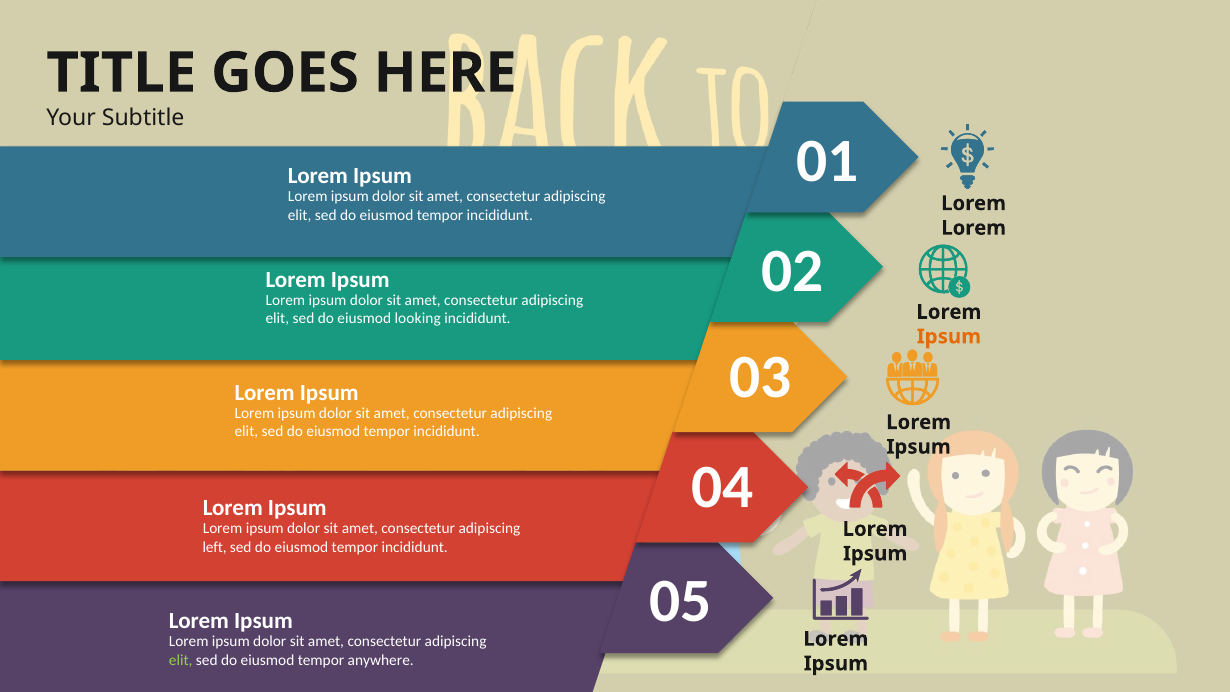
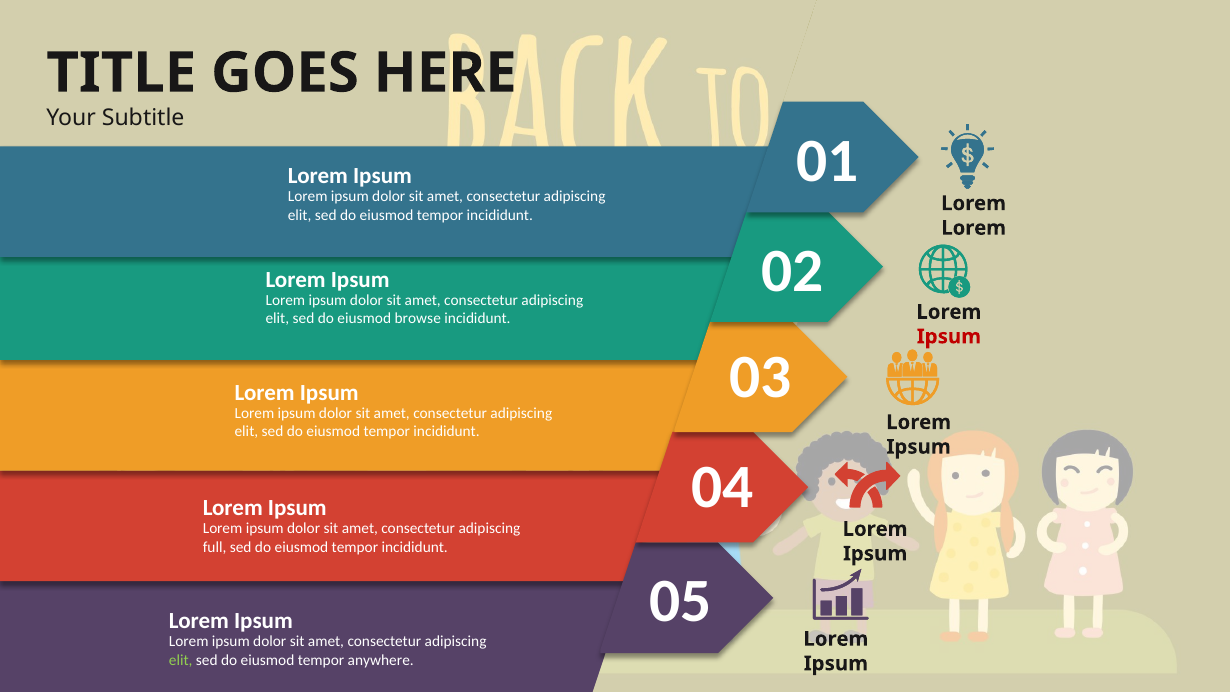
looking: looking -> browse
Ipsum at (949, 337) colour: orange -> red
left: left -> full
